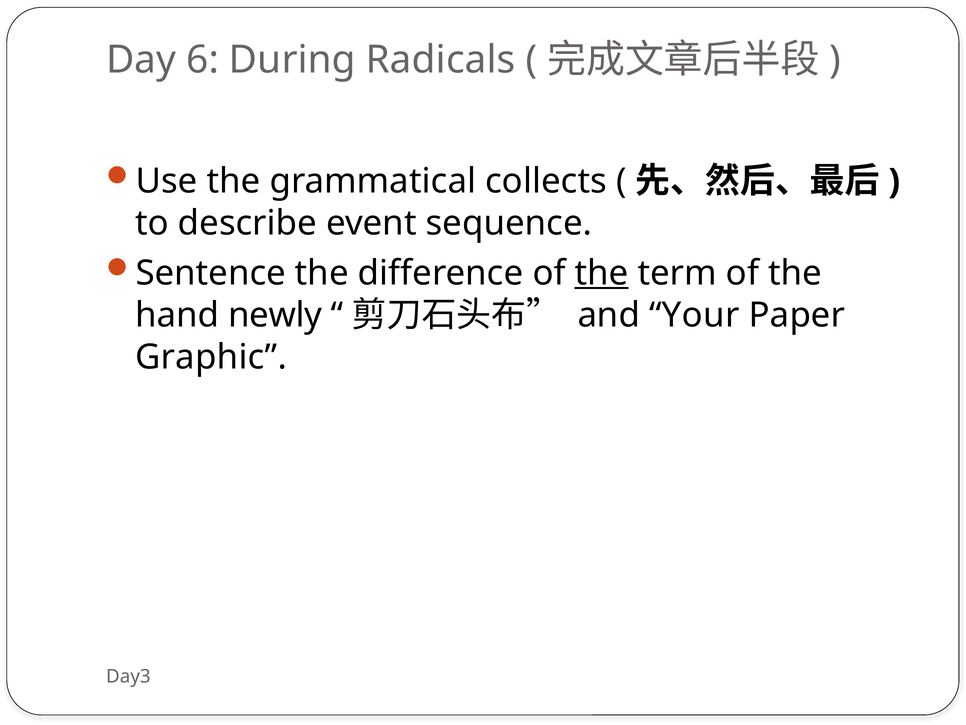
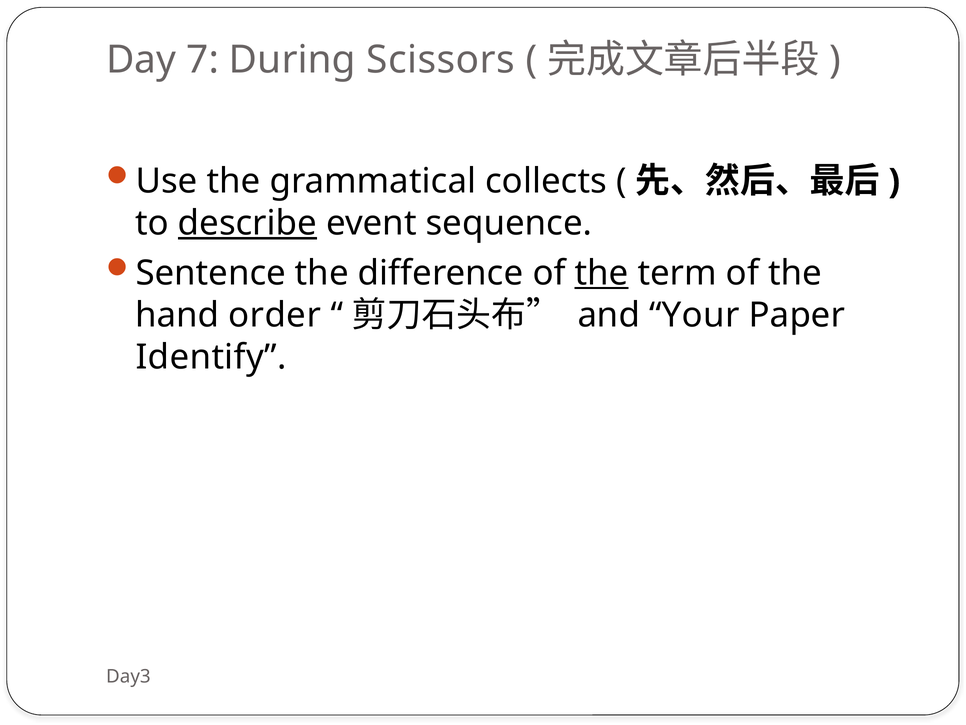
6: 6 -> 7
Radicals: Radicals -> Scissors
describe underline: none -> present
newly: newly -> order
Graphic: Graphic -> Identify
